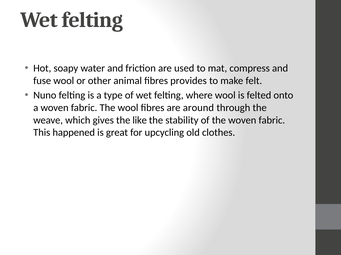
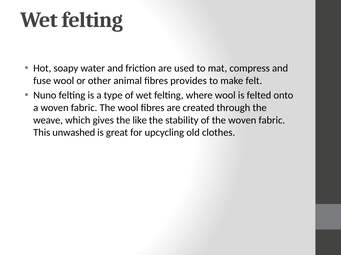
around: around -> created
happened: happened -> unwashed
